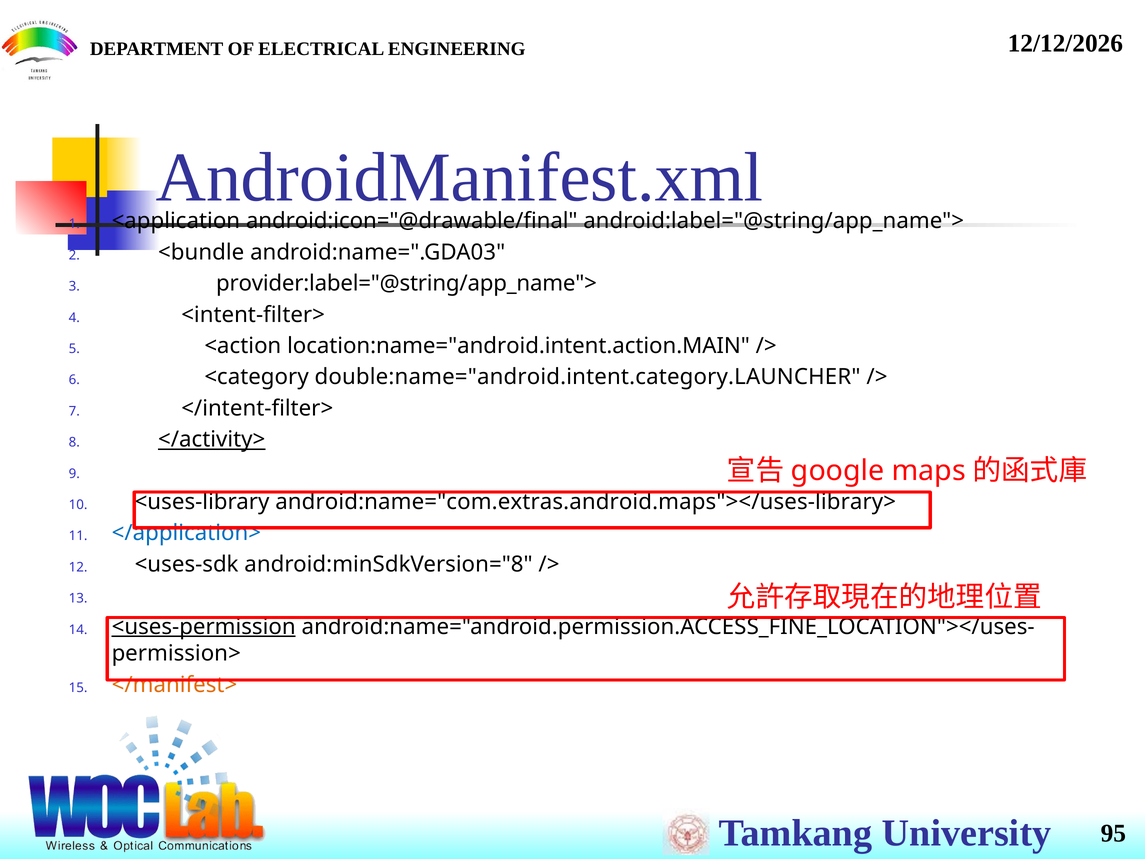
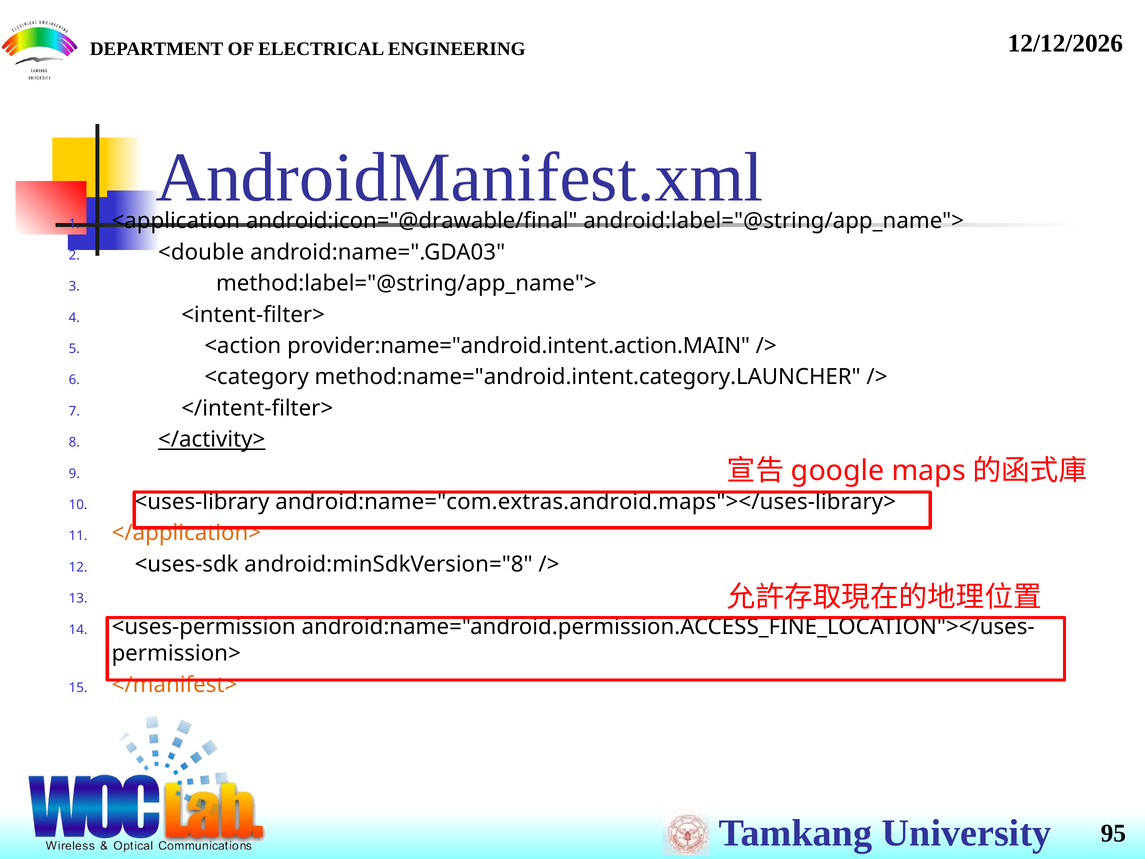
<bundle: <bundle -> <double
provider:label="@string/app_name">: provider:label="@string/app_name"> -> method:label="@string/app_name">
location:name="android.intent.action.MAIN: location:name="android.intent.action.MAIN -> provider:name="android.intent.action.MAIN
double:name="android.intent.category.LAUNCHER: double:name="android.intent.category.LAUNCHER -> method:name="android.intent.category.LAUNCHER
</application> colour: blue -> orange
<uses-permission underline: present -> none
